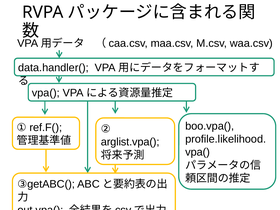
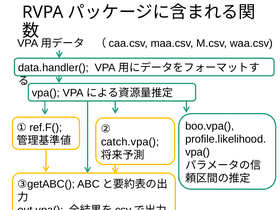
arglist.vpa(: arglist.vpa( -> catch.vpa(
